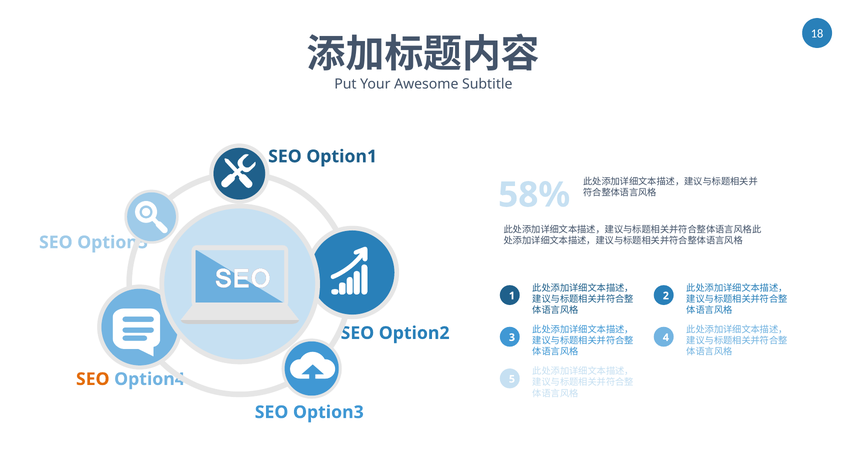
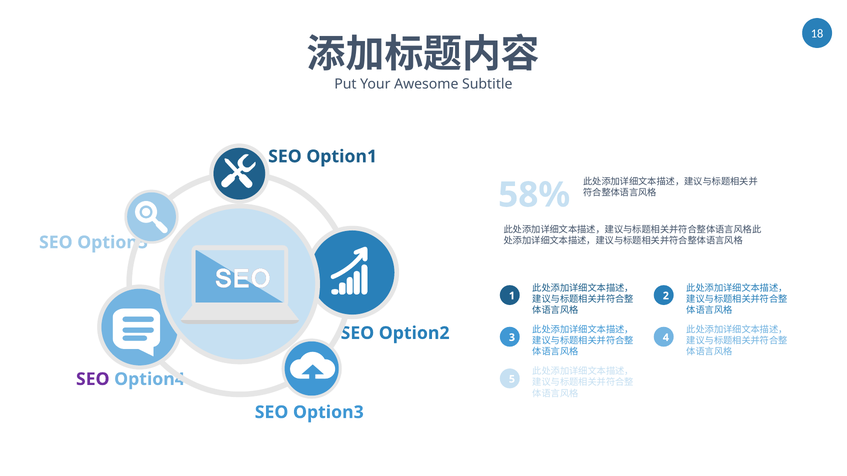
SEO at (93, 379) colour: orange -> purple
